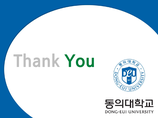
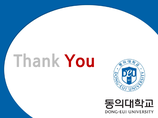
You colour: green -> red
